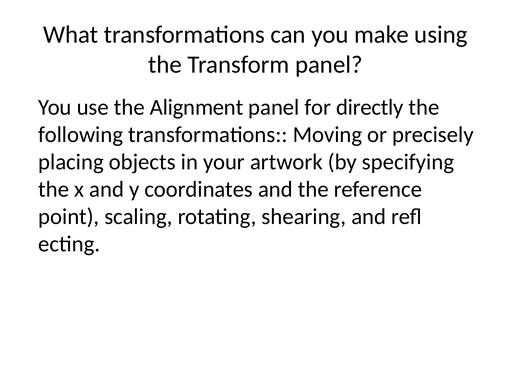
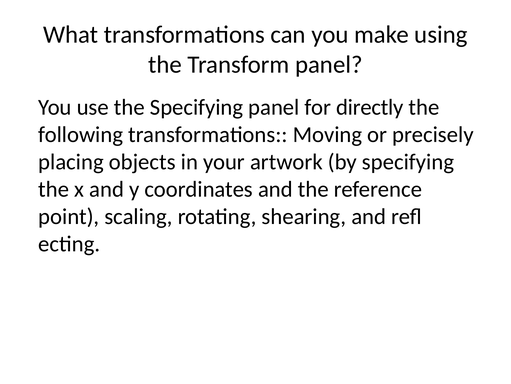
the Alignment: Alignment -> Specifying
